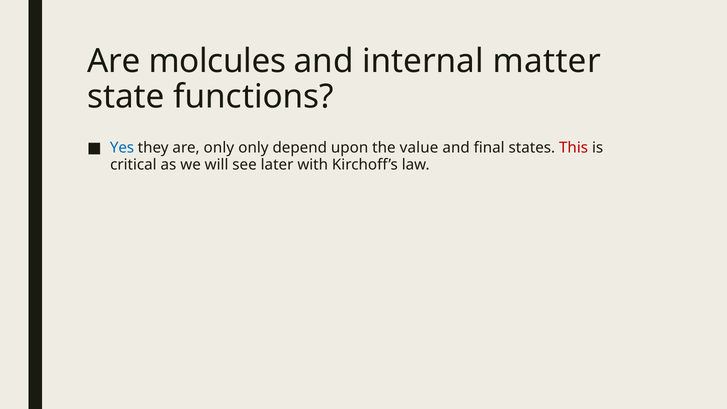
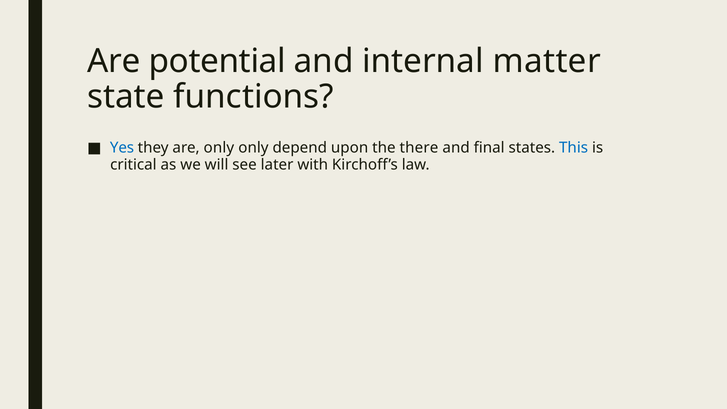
molcules: molcules -> potential
value: value -> there
This colour: red -> blue
